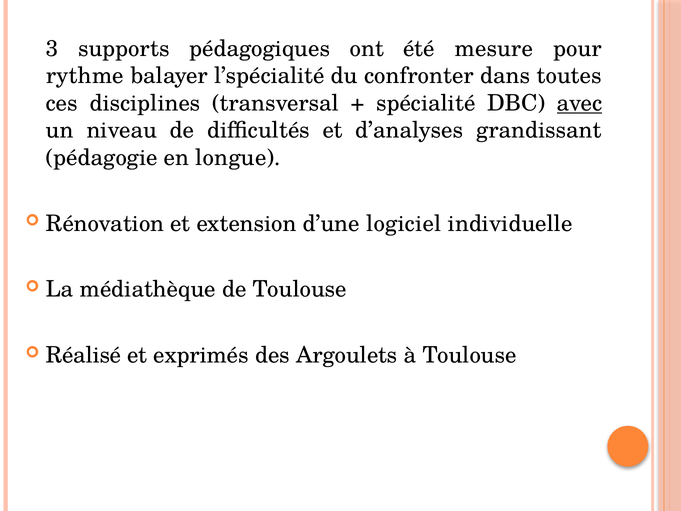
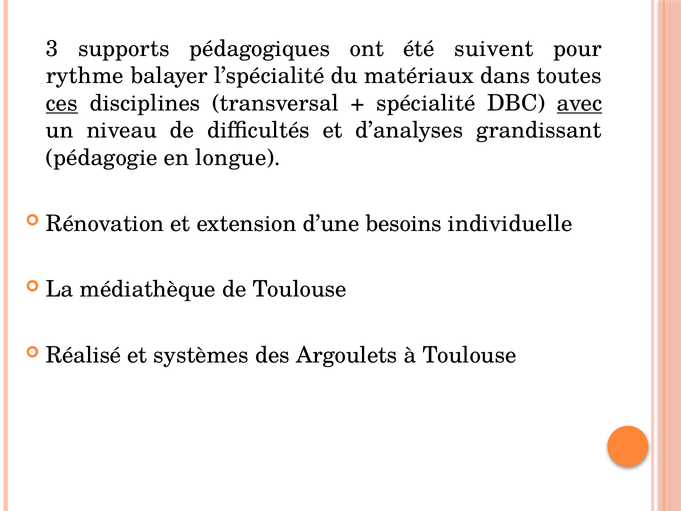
mesure: mesure -> suivent
confronter: confronter -> matériaux
ces underline: none -> present
logiciel: logiciel -> besoins
exprimés: exprimés -> systèmes
